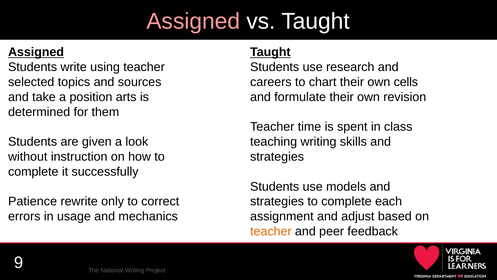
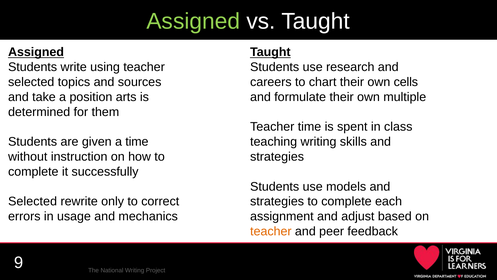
Assigned at (193, 21) colour: pink -> light green
revision: revision -> multiple
a look: look -> time
Patience at (33, 201): Patience -> Selected
